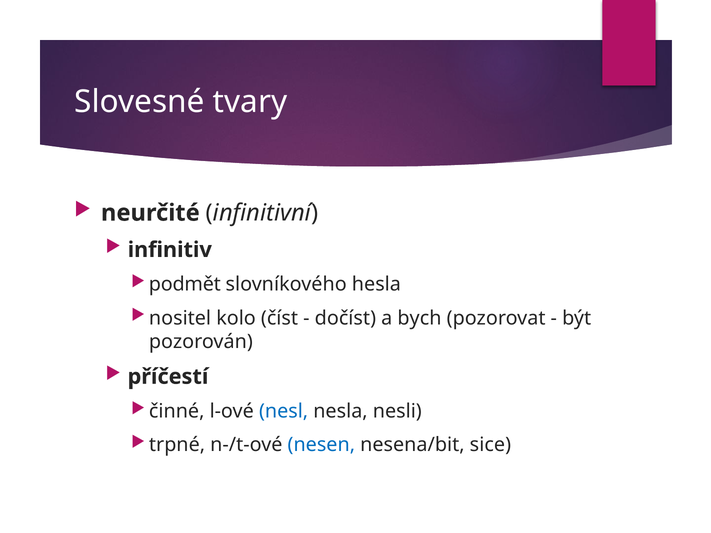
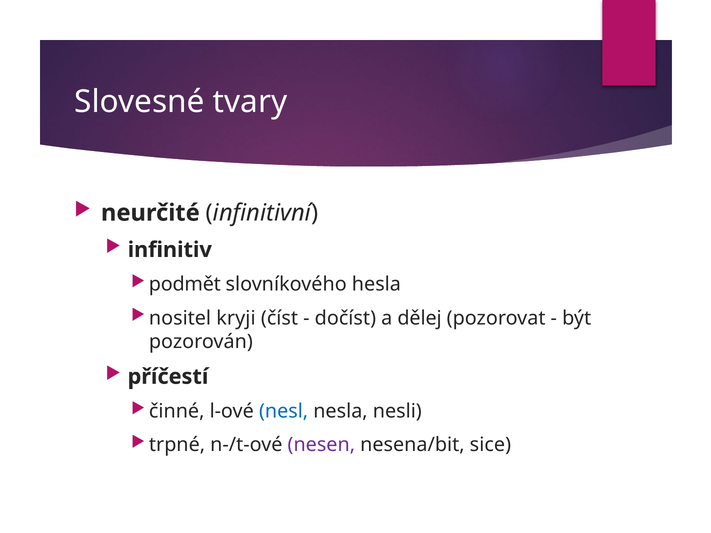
kolo: kolo -> kryji
bych: bych -> dělej
nesen colour: blue -> purple
